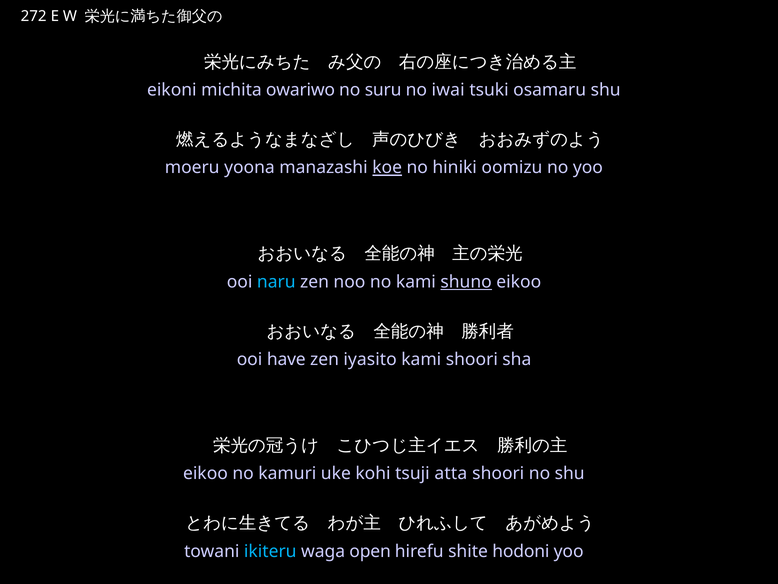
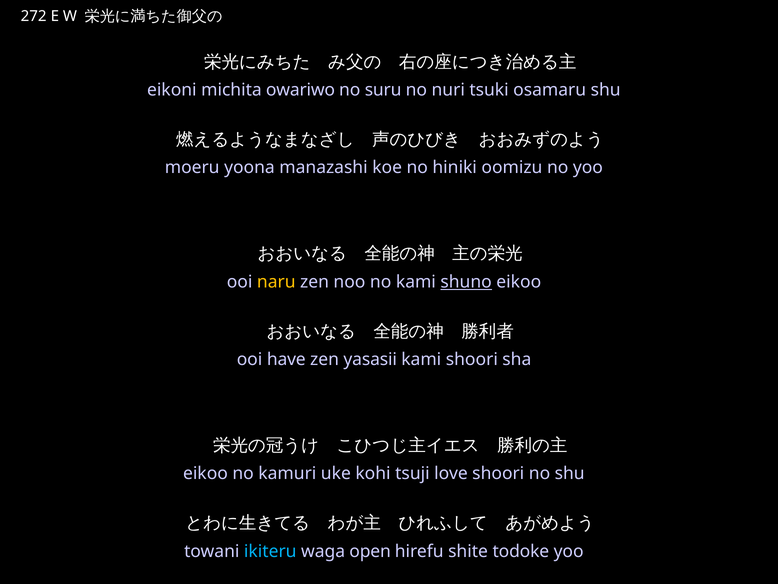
iwai: iwai -> nuri
koe underline: present -> none
naru colour: light blue -> yellow
iyasito: iyasito -> yasasii
atta: atta -> love
hodoni: hodoni -> todoke
